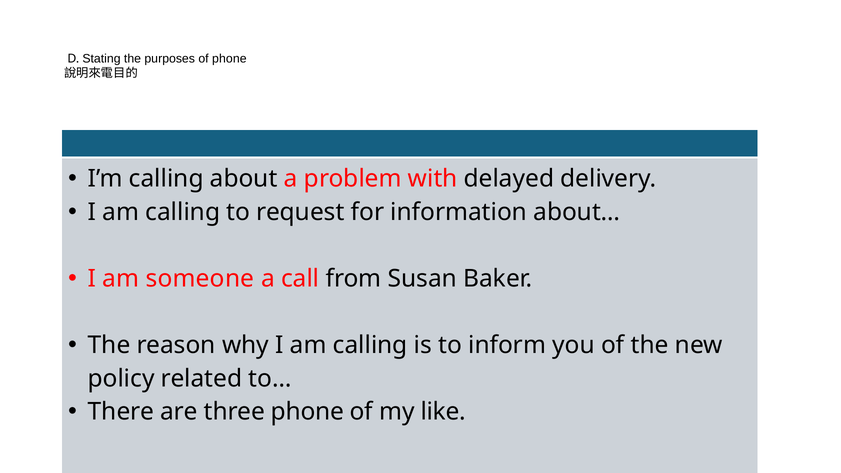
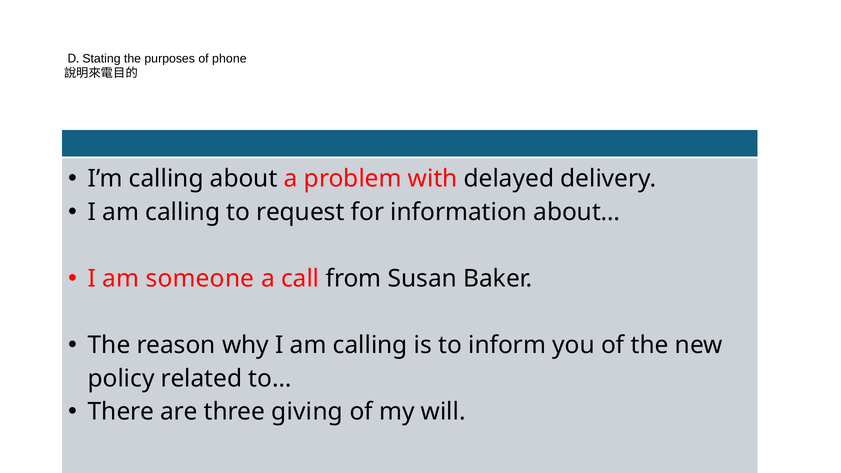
three phone: phone -> giving
like: like -> will
